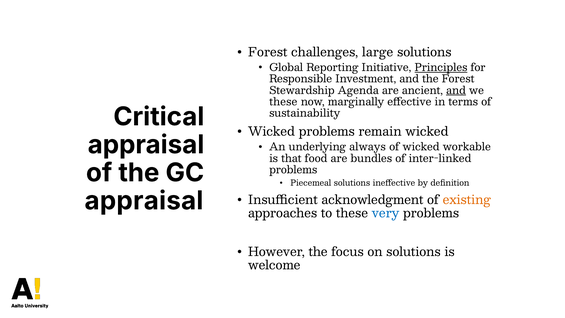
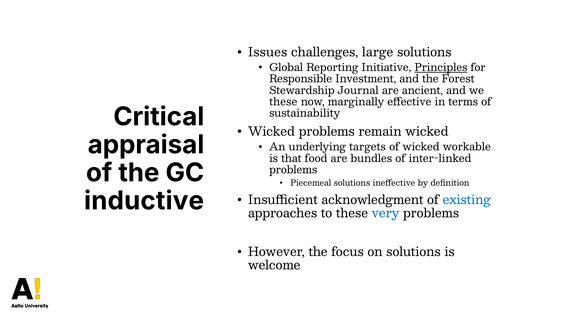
Forest at (268, 52): Forest -> Issues
Agenda: Agenda -> Journal
and at (456, 91) underline: present -> none
always: always -> targets
appraisal at (144, 201): appraisal -> inductive
existing colour: orange -> blue
